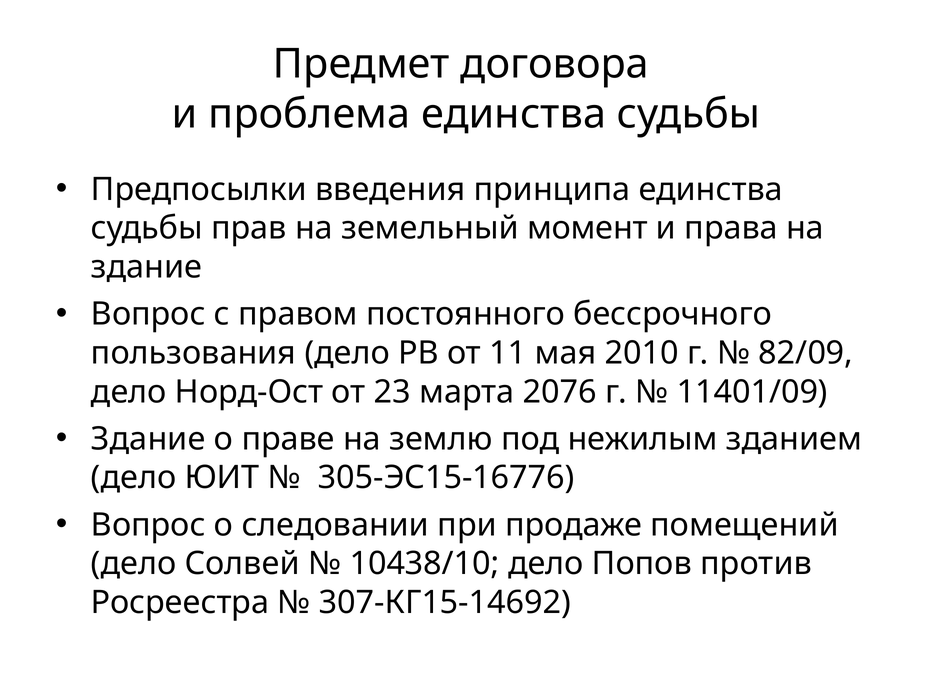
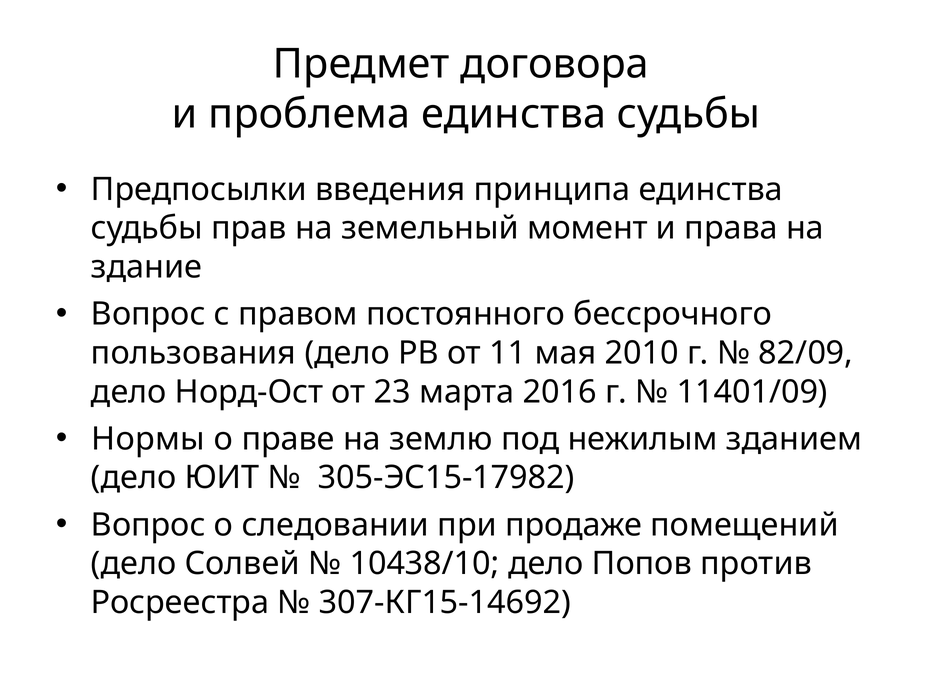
2076: 2076 -> 2016
Здание at (148, 439): Здание -> Нормы
305-ЭС15-16776: 305-ЭС15-16776 -> 305-ЭС15-17982
